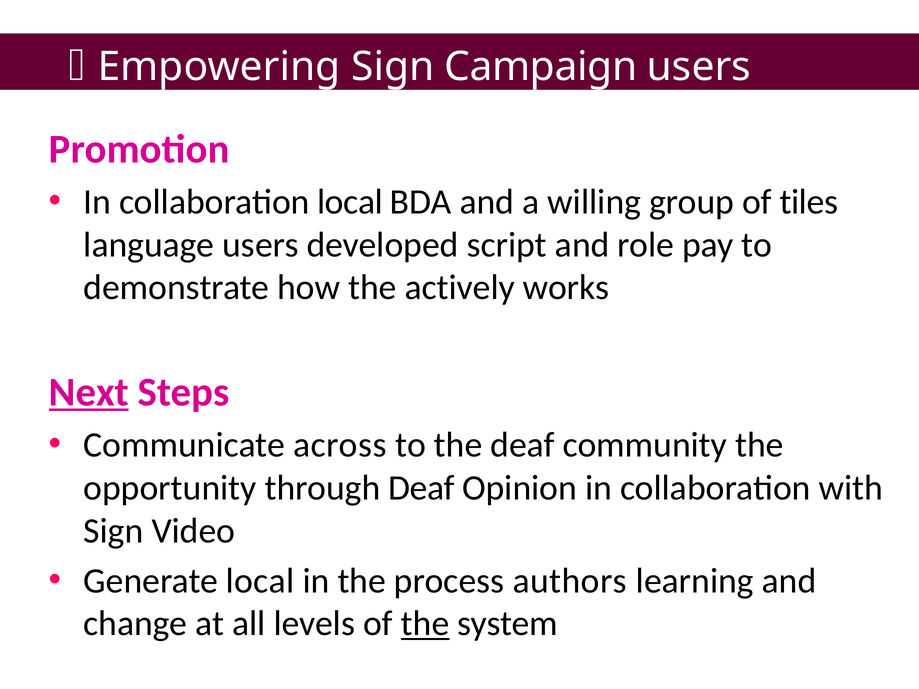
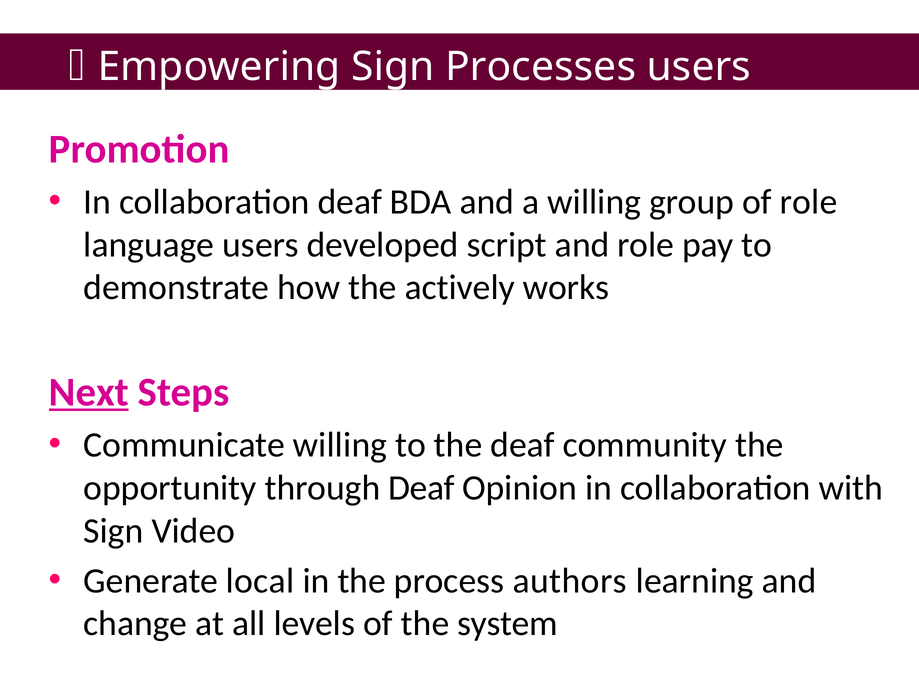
Campaign: Campaign -> Processes
collaboration local: local -> deaf
of tiles: tiles -> role
Communicate across: across -> willing
the at (425, 624) underline: present -> none
